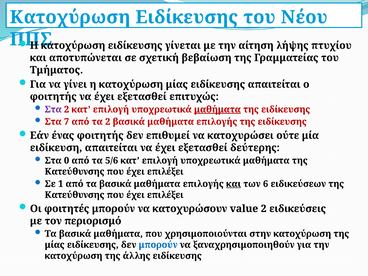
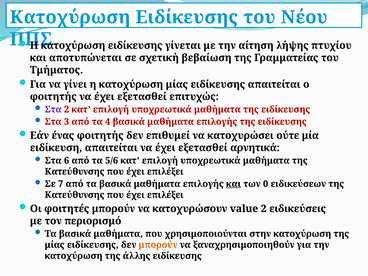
μαθήματα at (217, 109) underline: present -> none
7: 7 -> 3
τα 2: 2 -> 4
δεύτερης: δεύτερης -> αρνητικά
0: 0 -> 6
1: 1 -> 7
6: 6 -> 0
μπορούν at (158, 245) colour: blue -> orange
